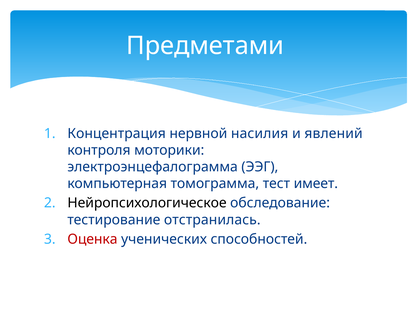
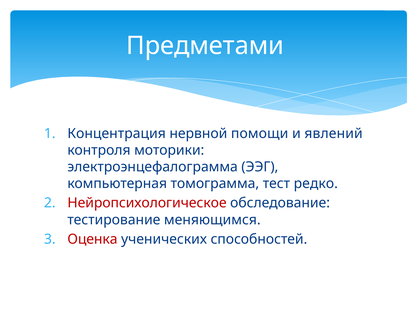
насилия: насилия -> помощи
имеет: имеет -> редко
Нейропсихологическое colour: black -> red
отстранилась: отстранилась -> меняющимся
